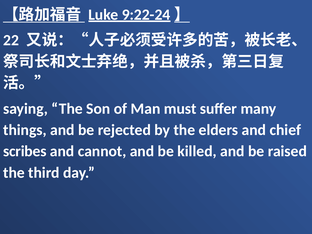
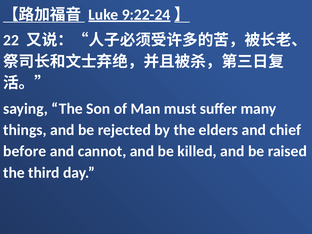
scribes: scribes -> before
